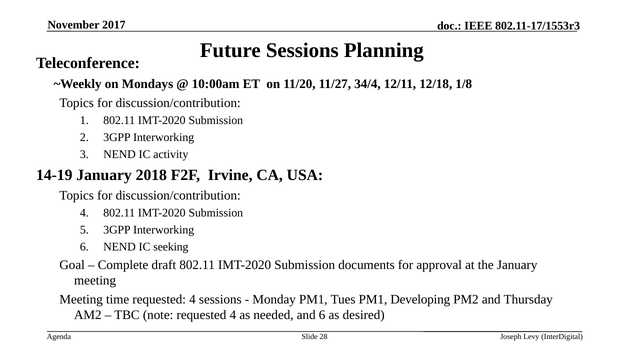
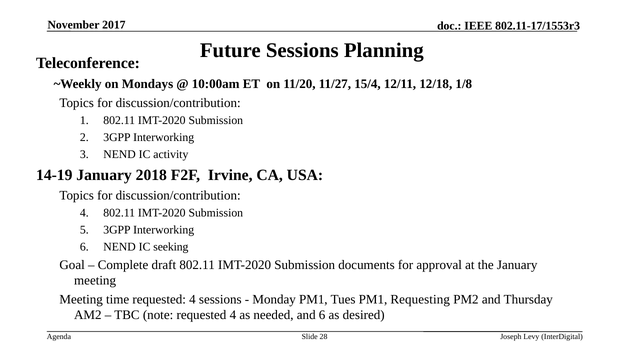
34/4: 34/4 -> 15/4
Developing: Developing -> Requesting
